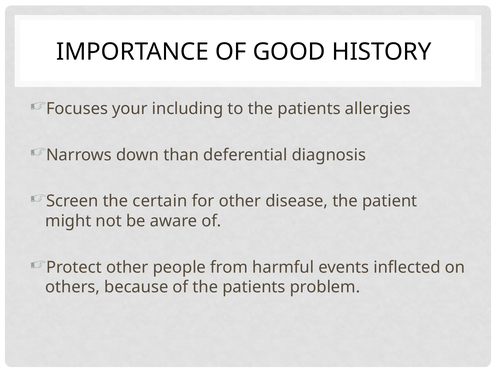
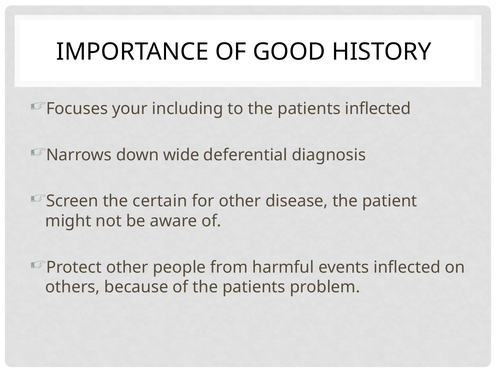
patients allergies: allergies -> inflected
than: than -> wide
